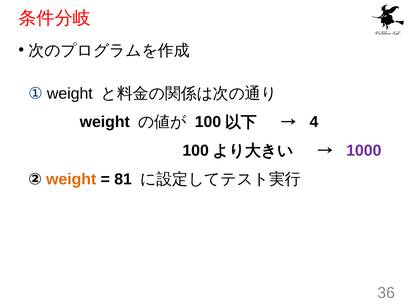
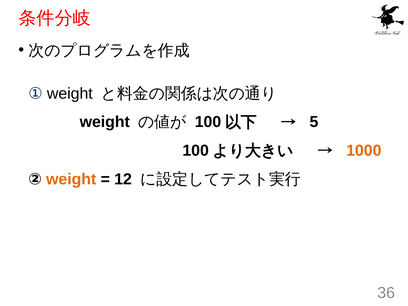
4: 4 -> 5
1000 colour: purple -> orange
81: 81 -> 12
